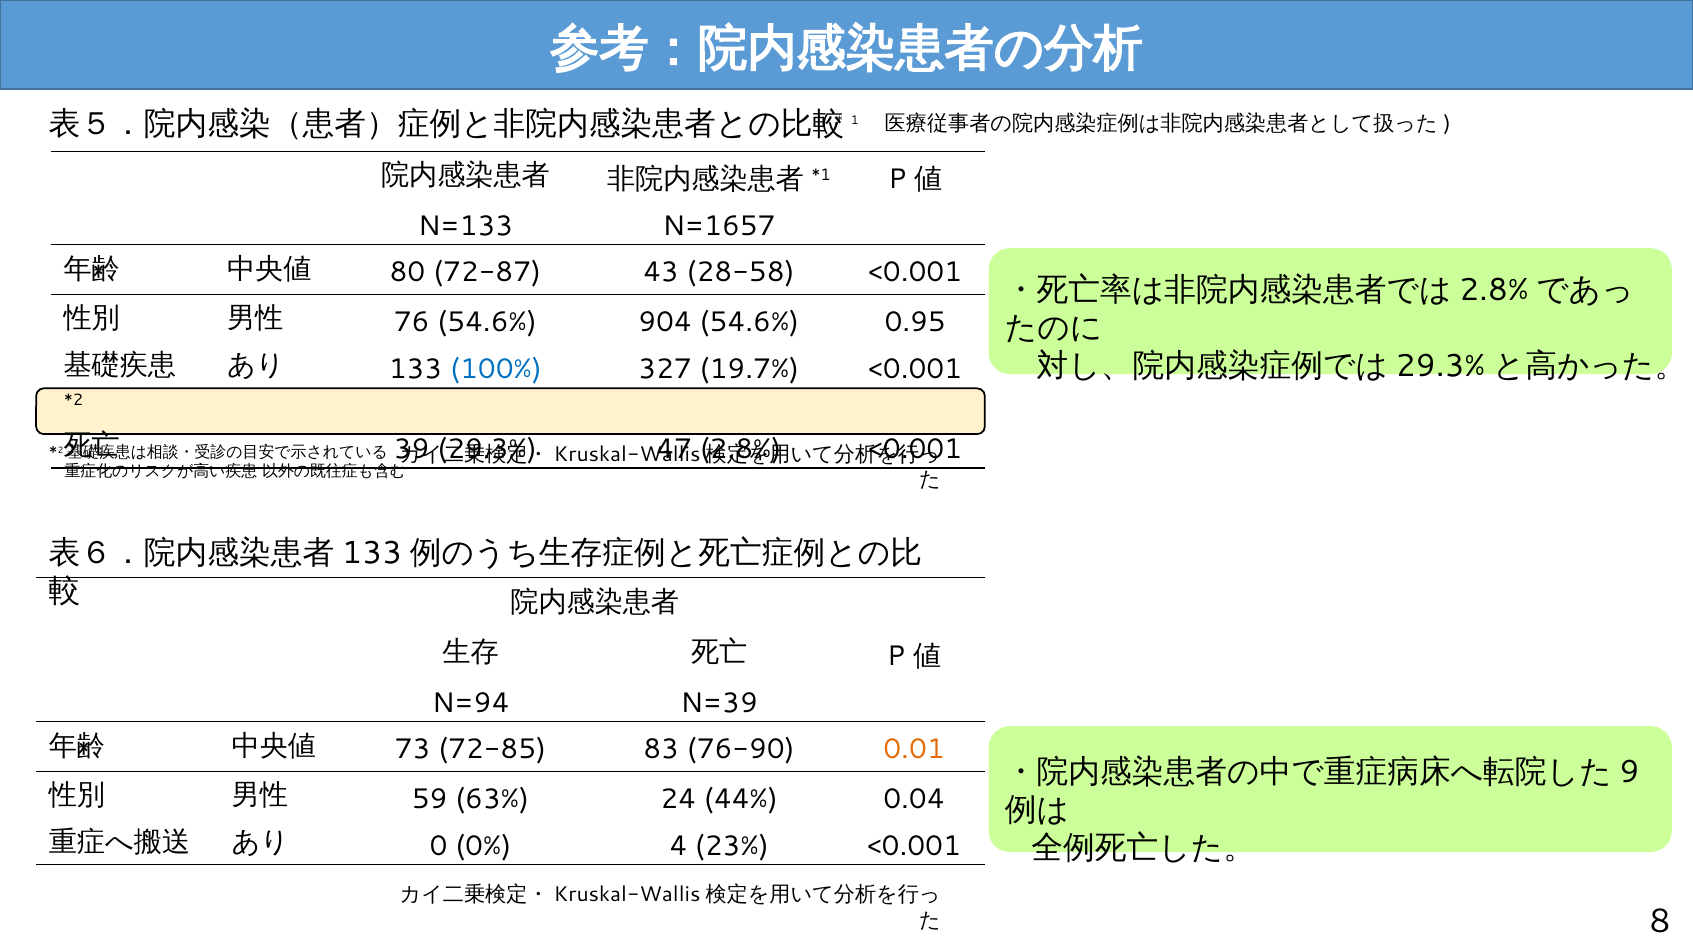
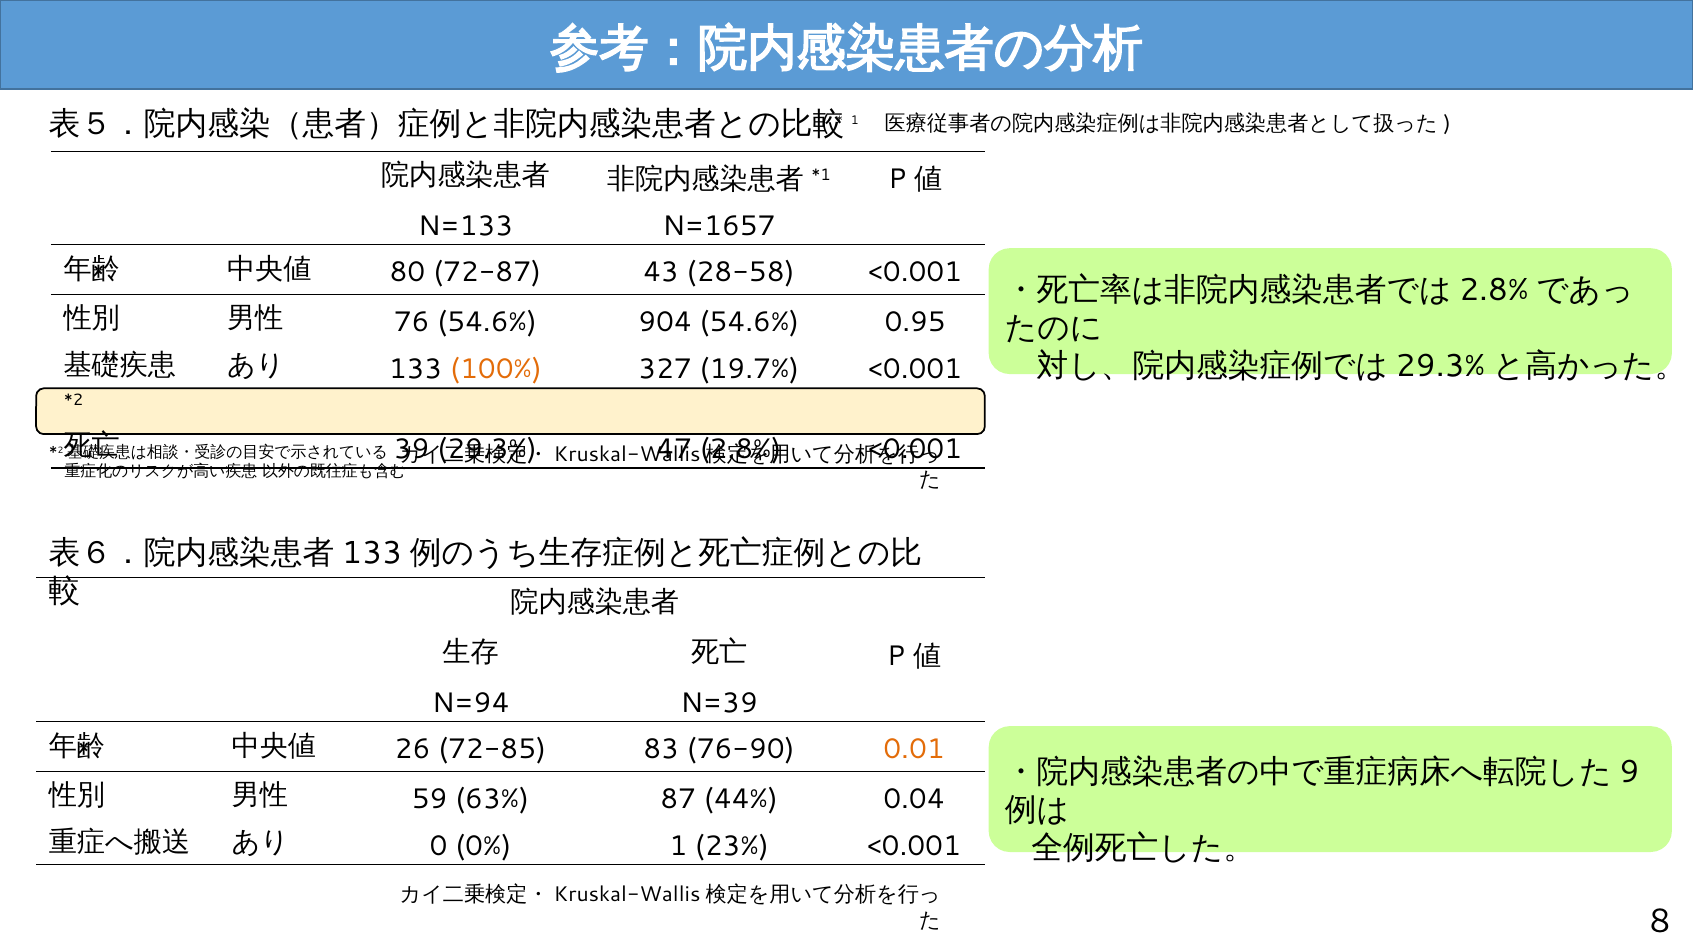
100% colour: blue -> orange
73: 73 -> 26
24: 24 -> 87
0% 4: 4 -> 1
